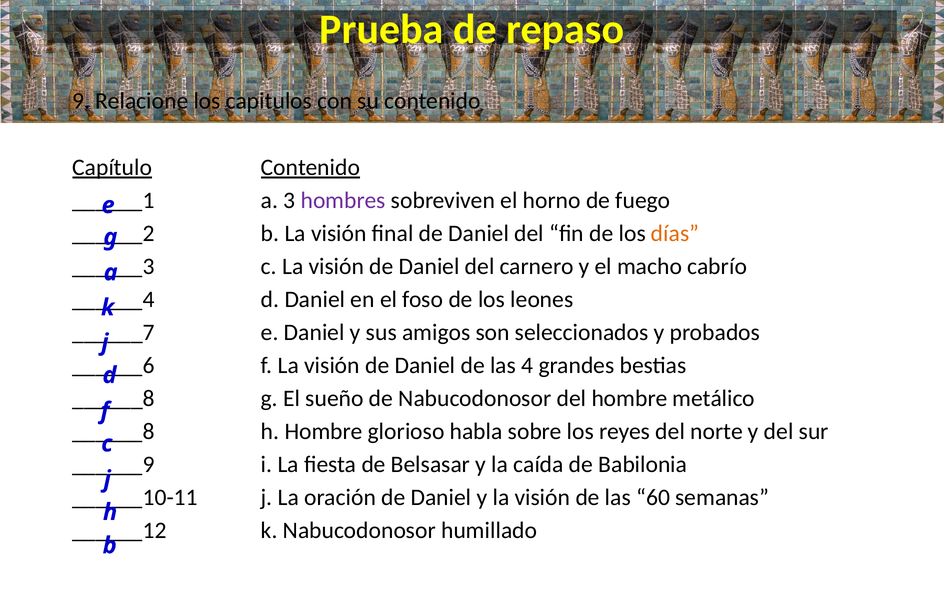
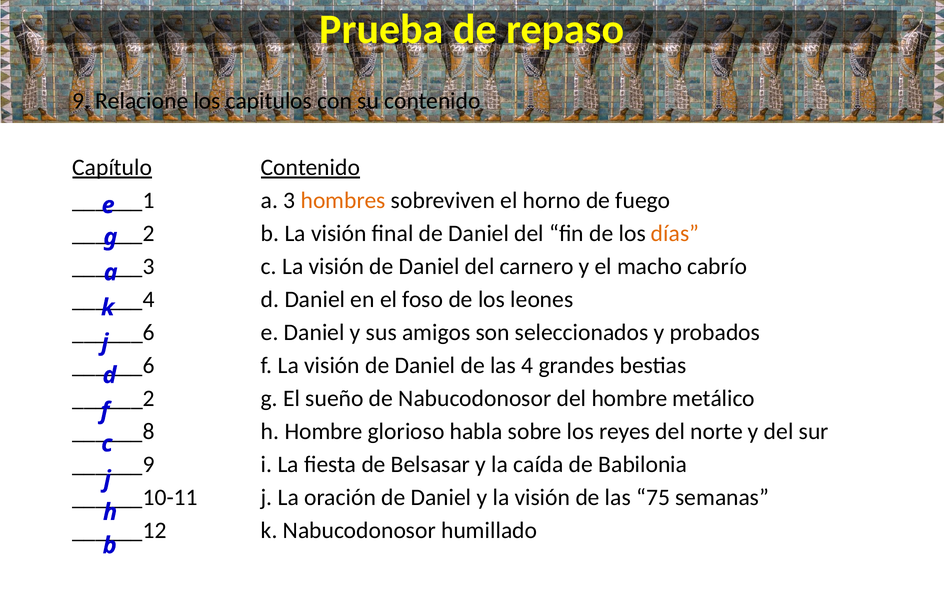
hombres colour: purple -> orange
______7 at (114, 332): ______7 -> ______6
______8 at (114, 399): ______8 -> ______2
60: 60 -> 75
